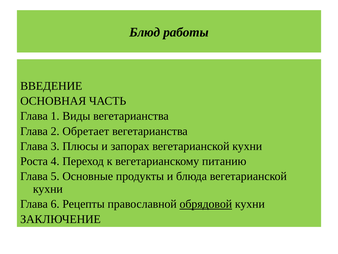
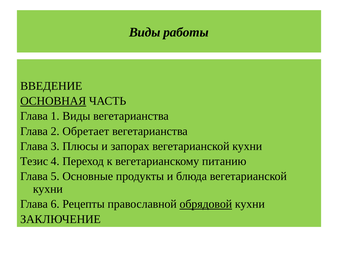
Блюд at (145, 32): Блюд -> Виды
ОСНОВНАЯ underline: none -> present
Роста: Роста -> Тезис
